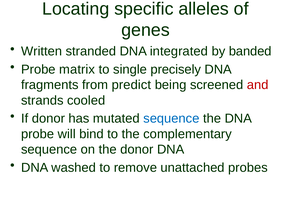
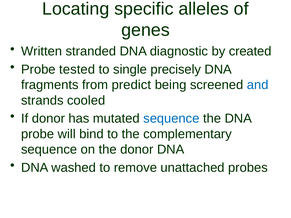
integrated: integrated -> diagnostic
banded: banded -> created
matrix: matrix -> tested
and colour: red -> blue
